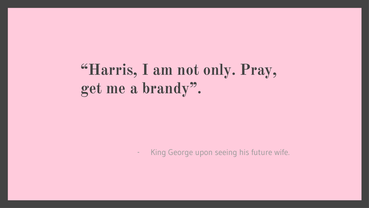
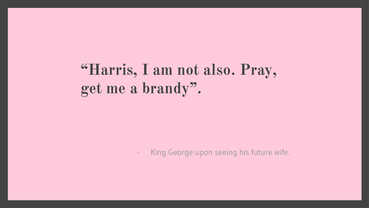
only: only -> also
